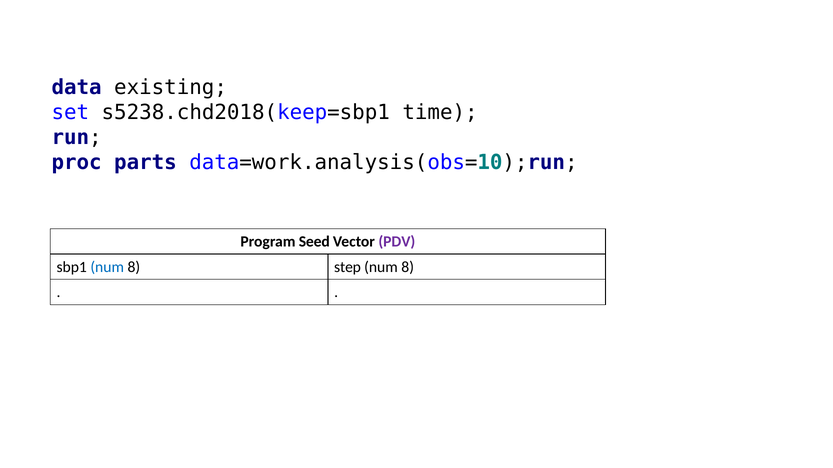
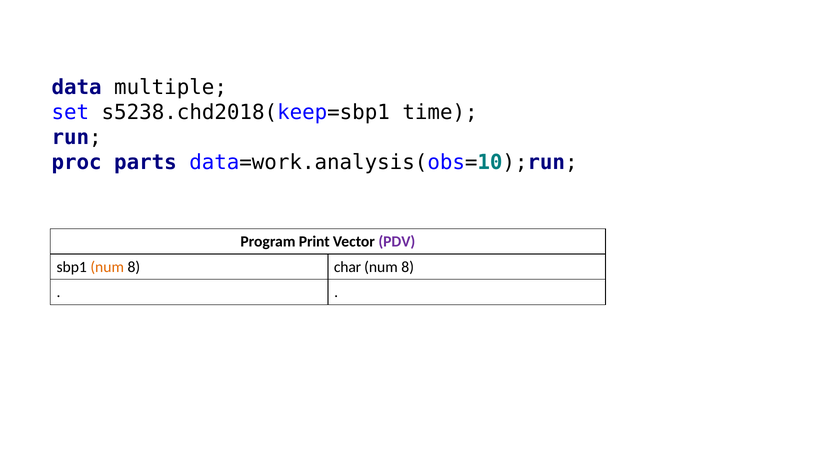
existing: existing -> multiple
Seed: Seed -> Print
num at (107, 267) colour: blue -> orange
step: step -> char
